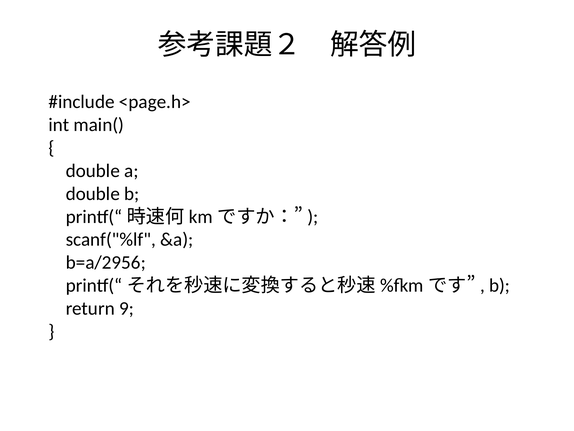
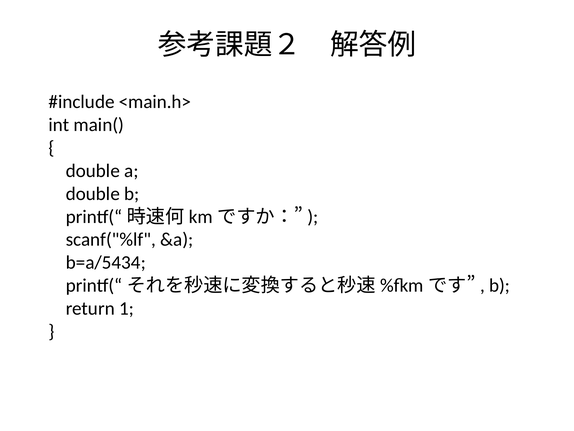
<page.h>: <page.h> -> <main.h>
b=a/2956: b=a/2956 -> b=a/5434
9: 9 -> 1
